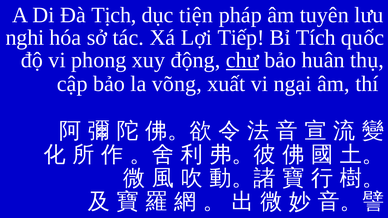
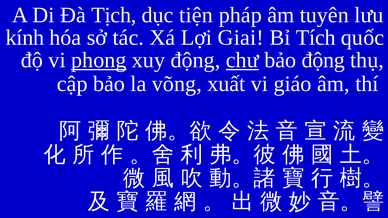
nghi: nghi -> kính
Tiếp: Tiếp -> Giai
phong underline: none -> present
bảo huân: huân -> động
ngại: ngại -> giáo
